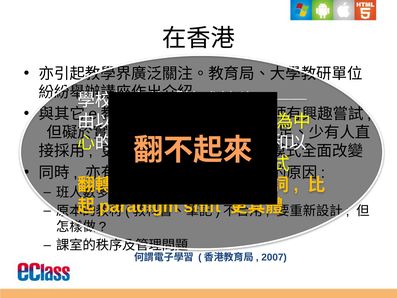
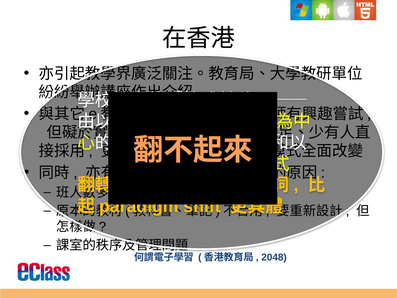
2007: 2007 -> 2048
